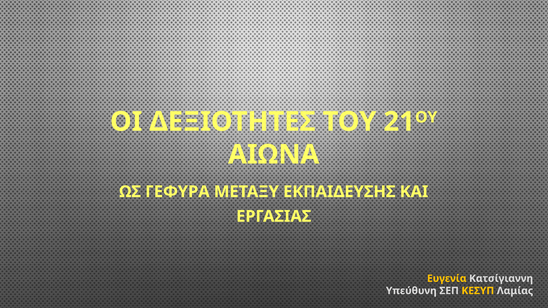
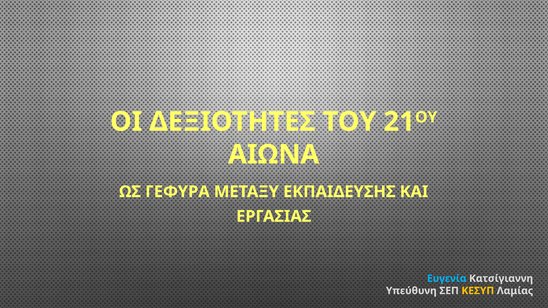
Ευγενία colour: yellow -> light blue
